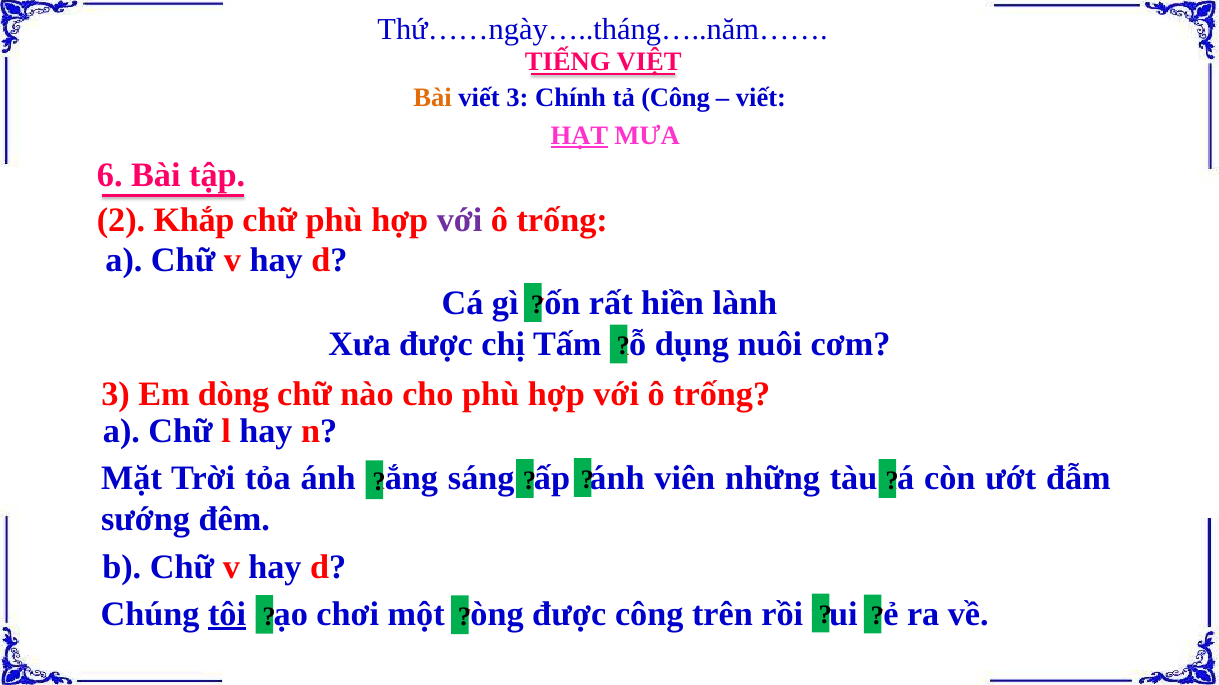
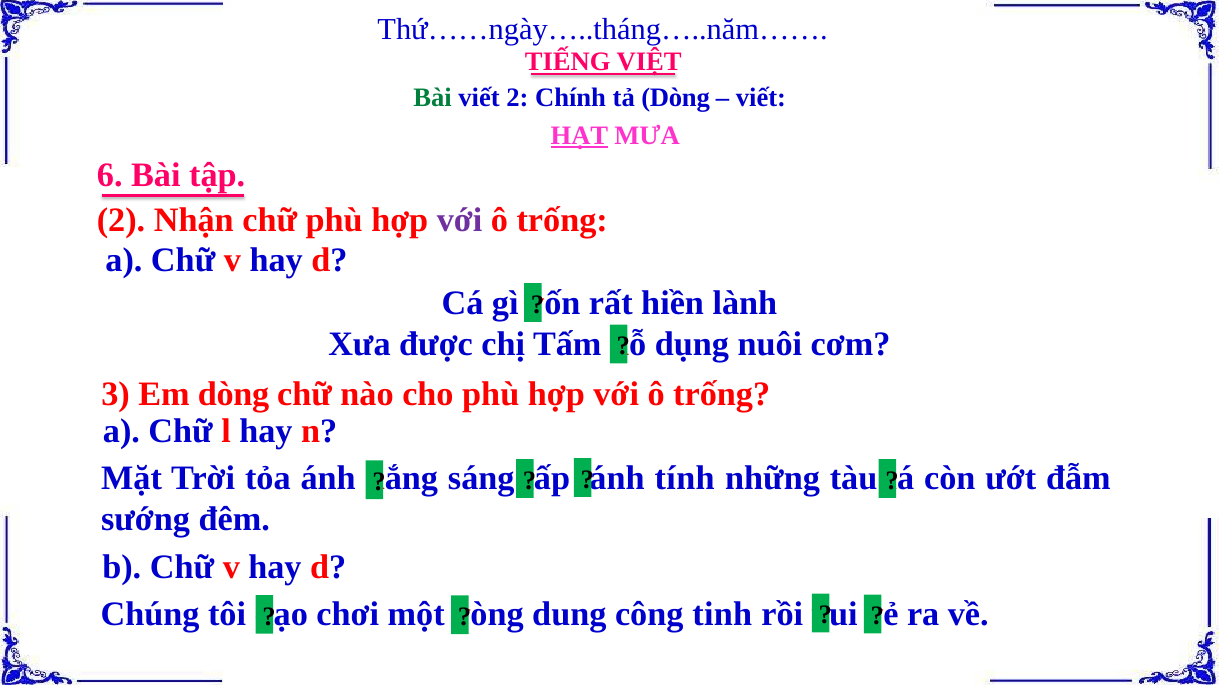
Bài at (433, 98) colour: orange -> green
viết 3: 3 -> 2
tả Công: Công -> Dòng
Khắp: Khắp -> Nhận
viên: viên -> tính
tôi underline: present -> none
được at (569, 614): được -> dung
trên: trên -> tinh
